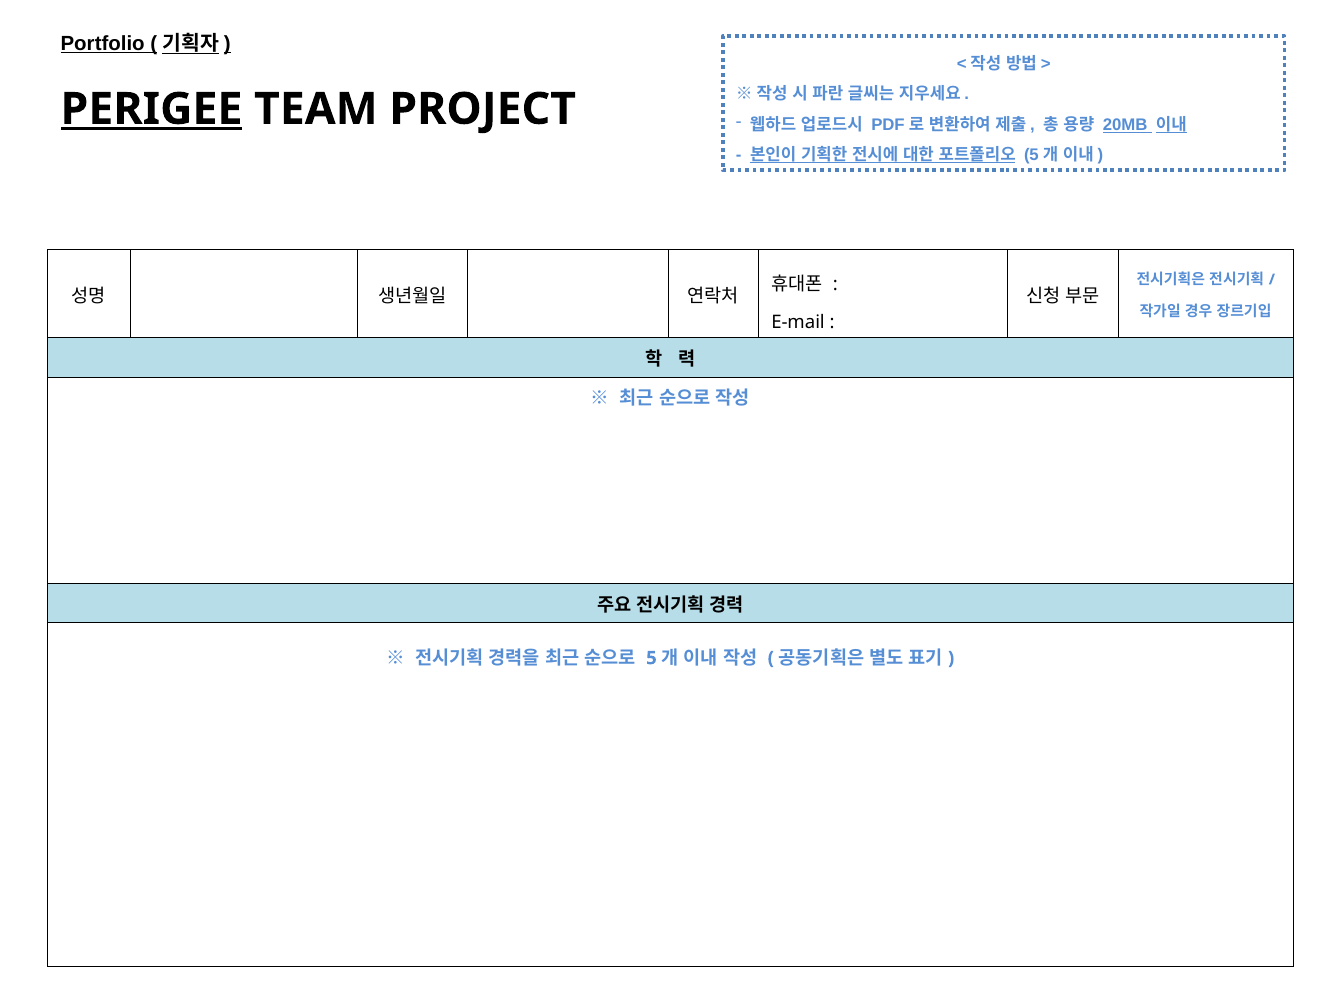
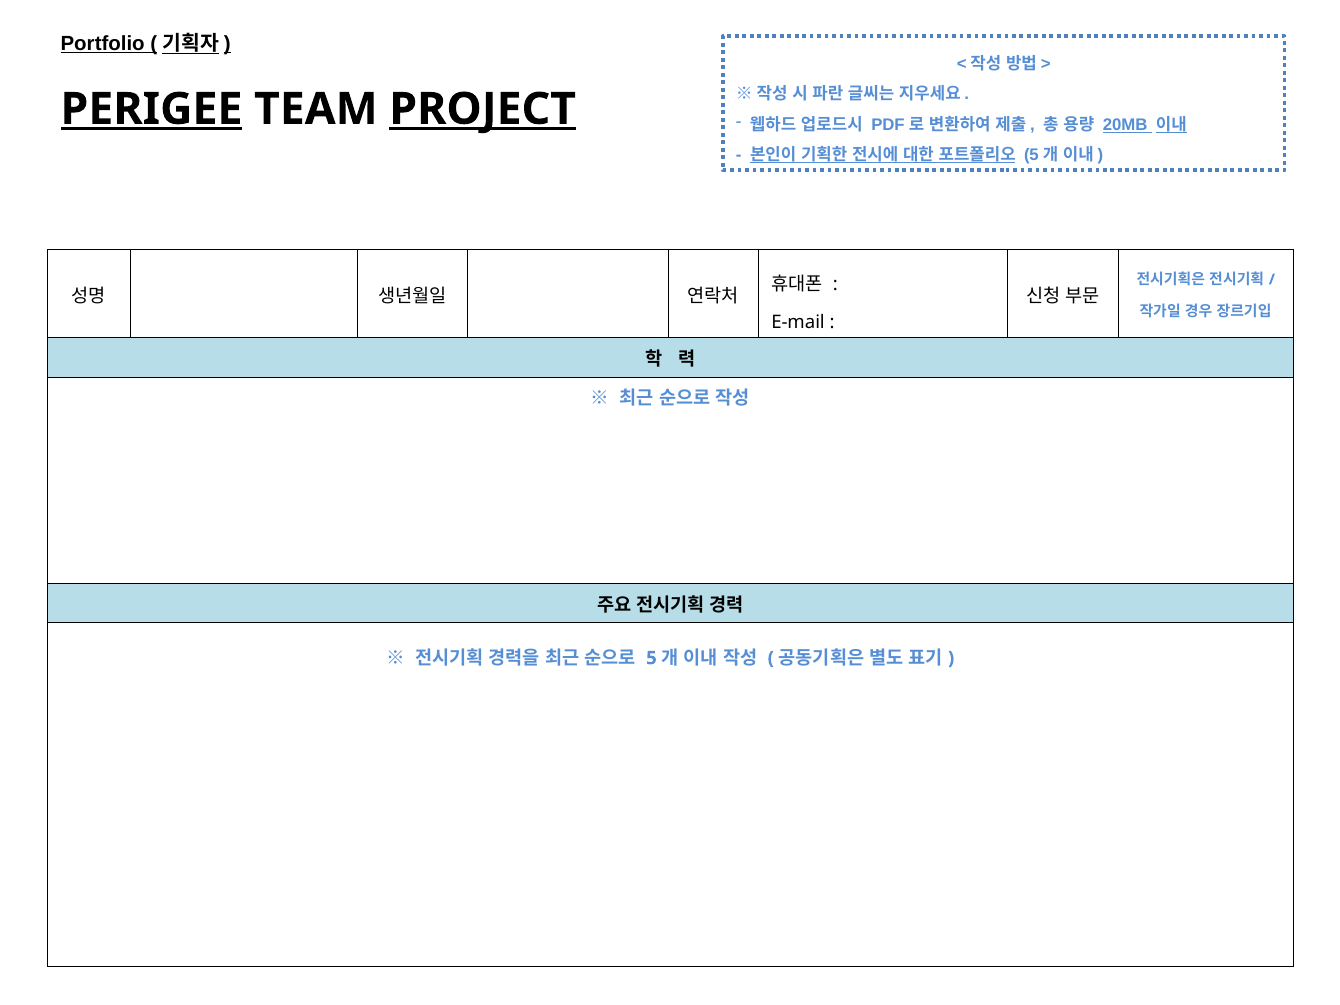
PROJECT underline: none -> present
